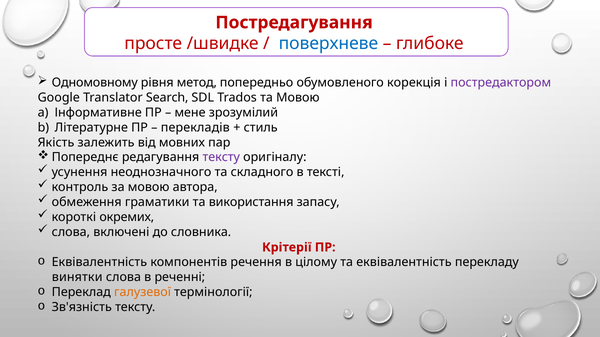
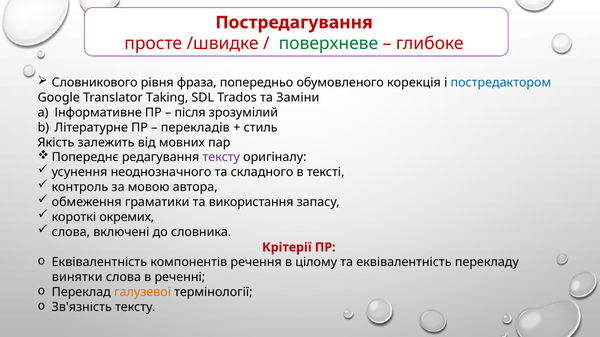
поверхневе colour: blue -> green
Одномовному: Одномовному -> Словникового
метод: метод -> фраза
постредактором colour: purple -> blue
Search: Search -> Taking
та Мовою: Мовою -> Заміни
мене: мене -> після
